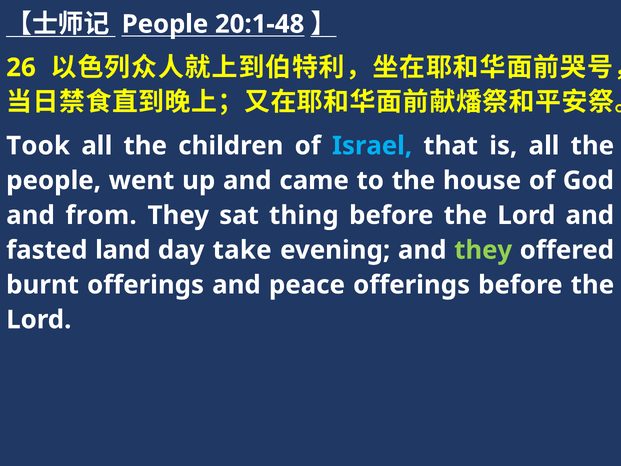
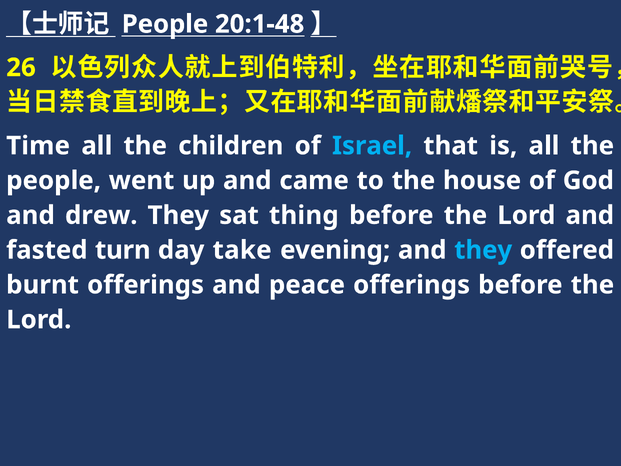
Took: Took -> Time
from: from -> drew
land: land -> turn
they at (483, 250) colour: light green -> light blue
